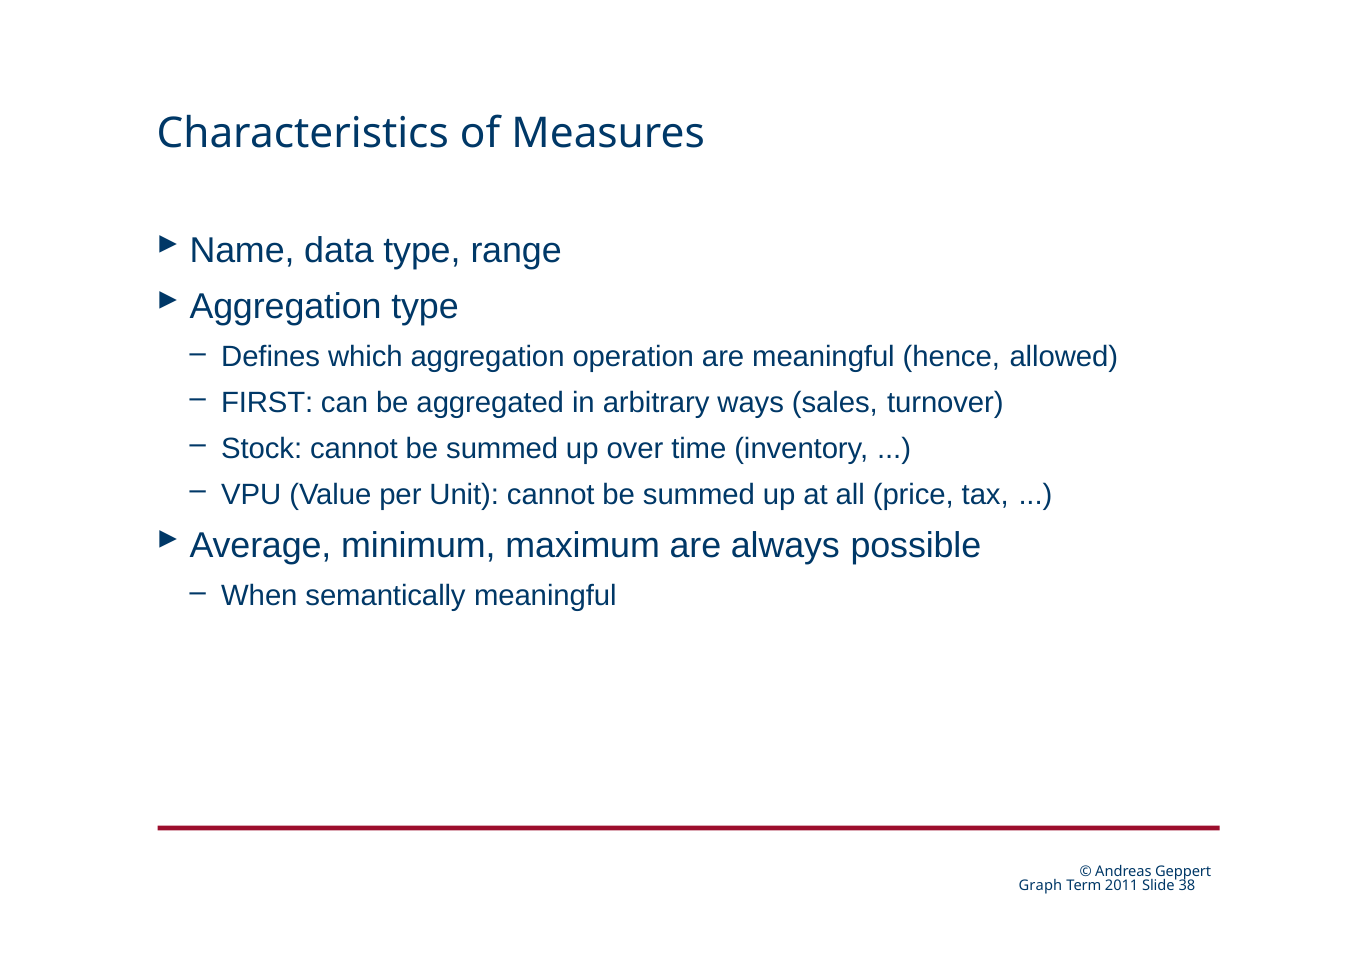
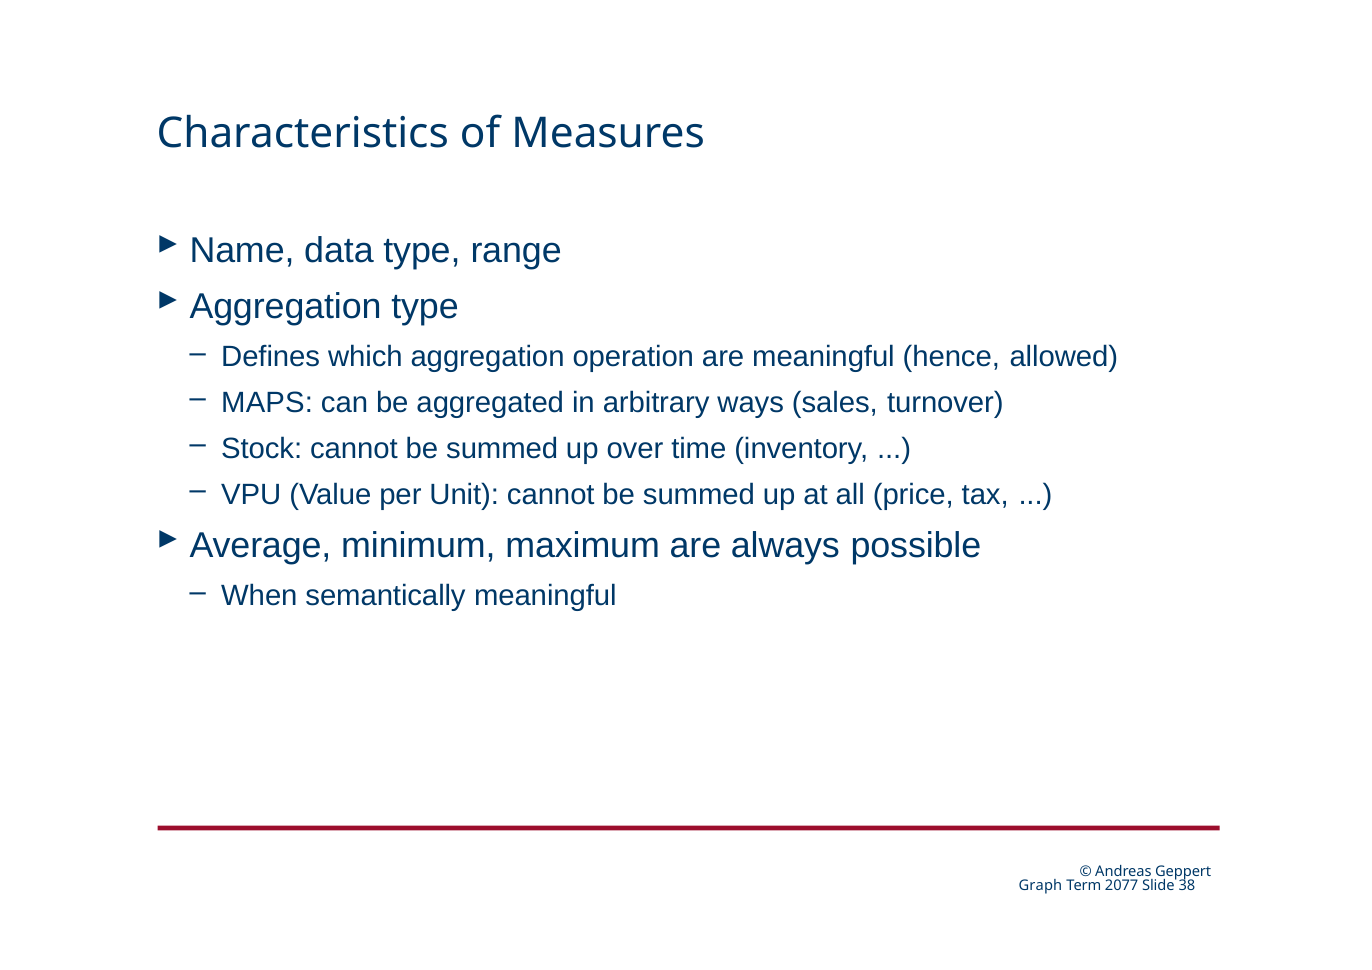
FIRST: FIRST -> MAPS
2011: 2011 -> 2077
